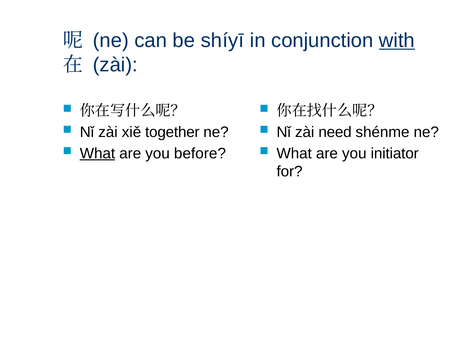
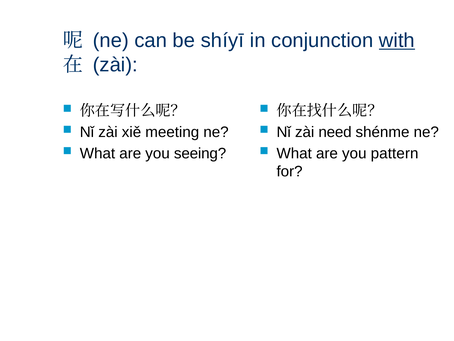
together: together -> meeting
What at (97, 153) underline: present -> none
before: before -> seeing
initiator: initiator -> pattern
